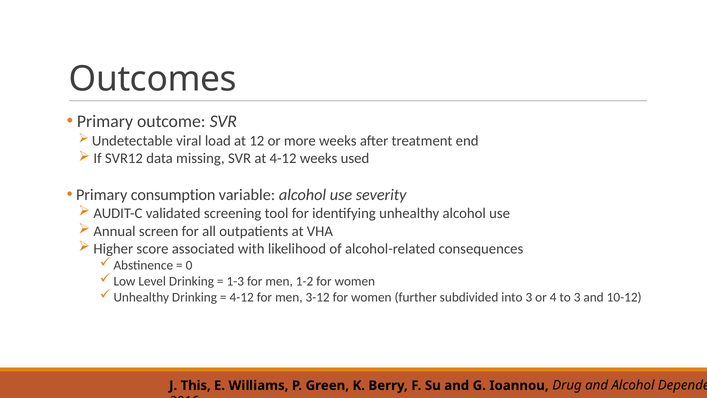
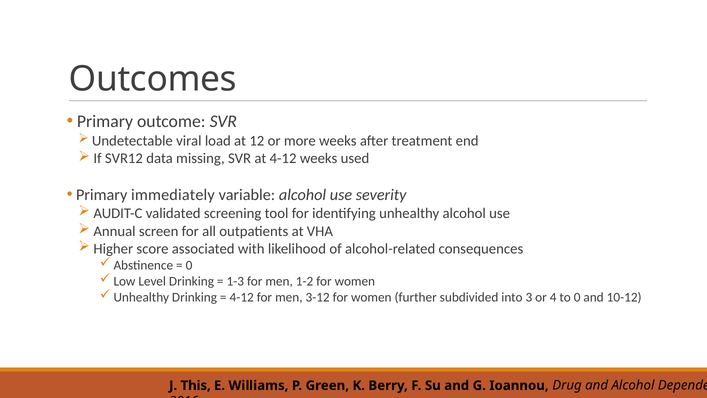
consumption: consumption -> immediately
to 3: 3 -> 0
